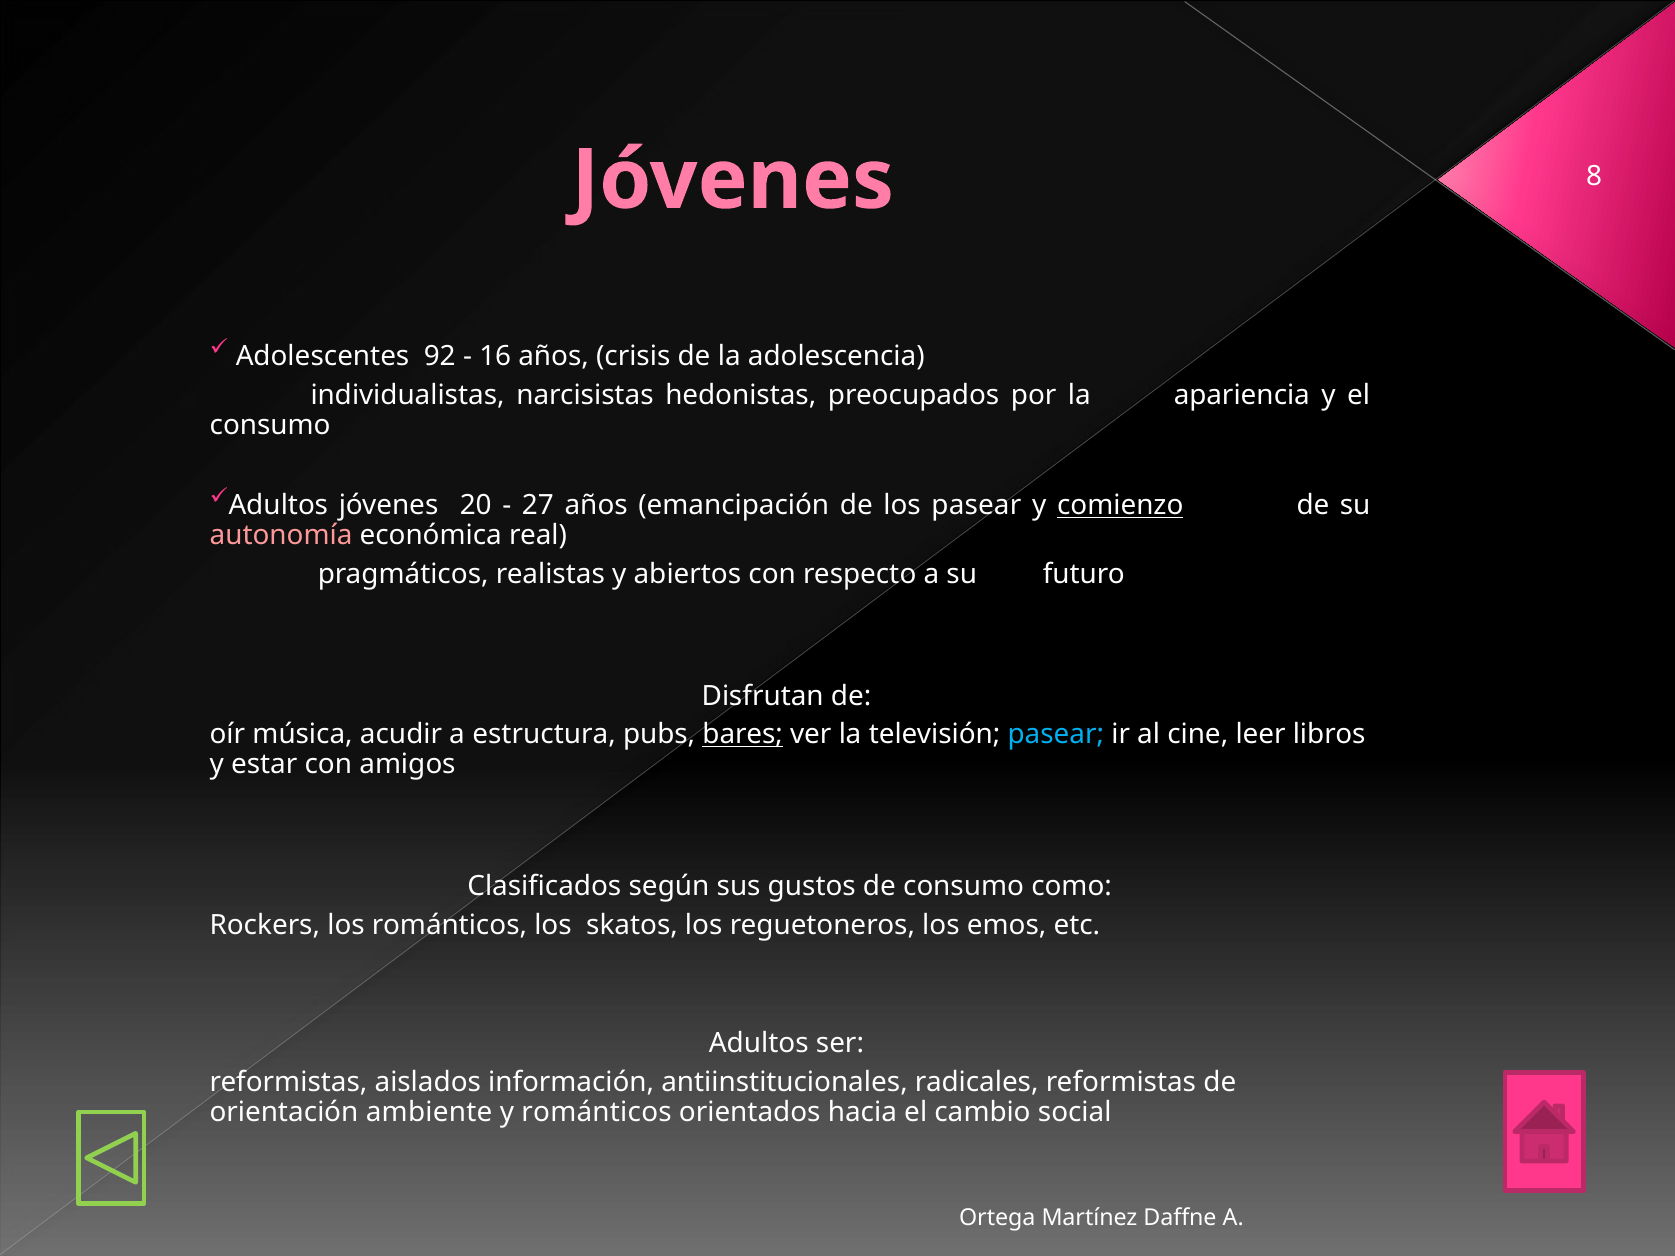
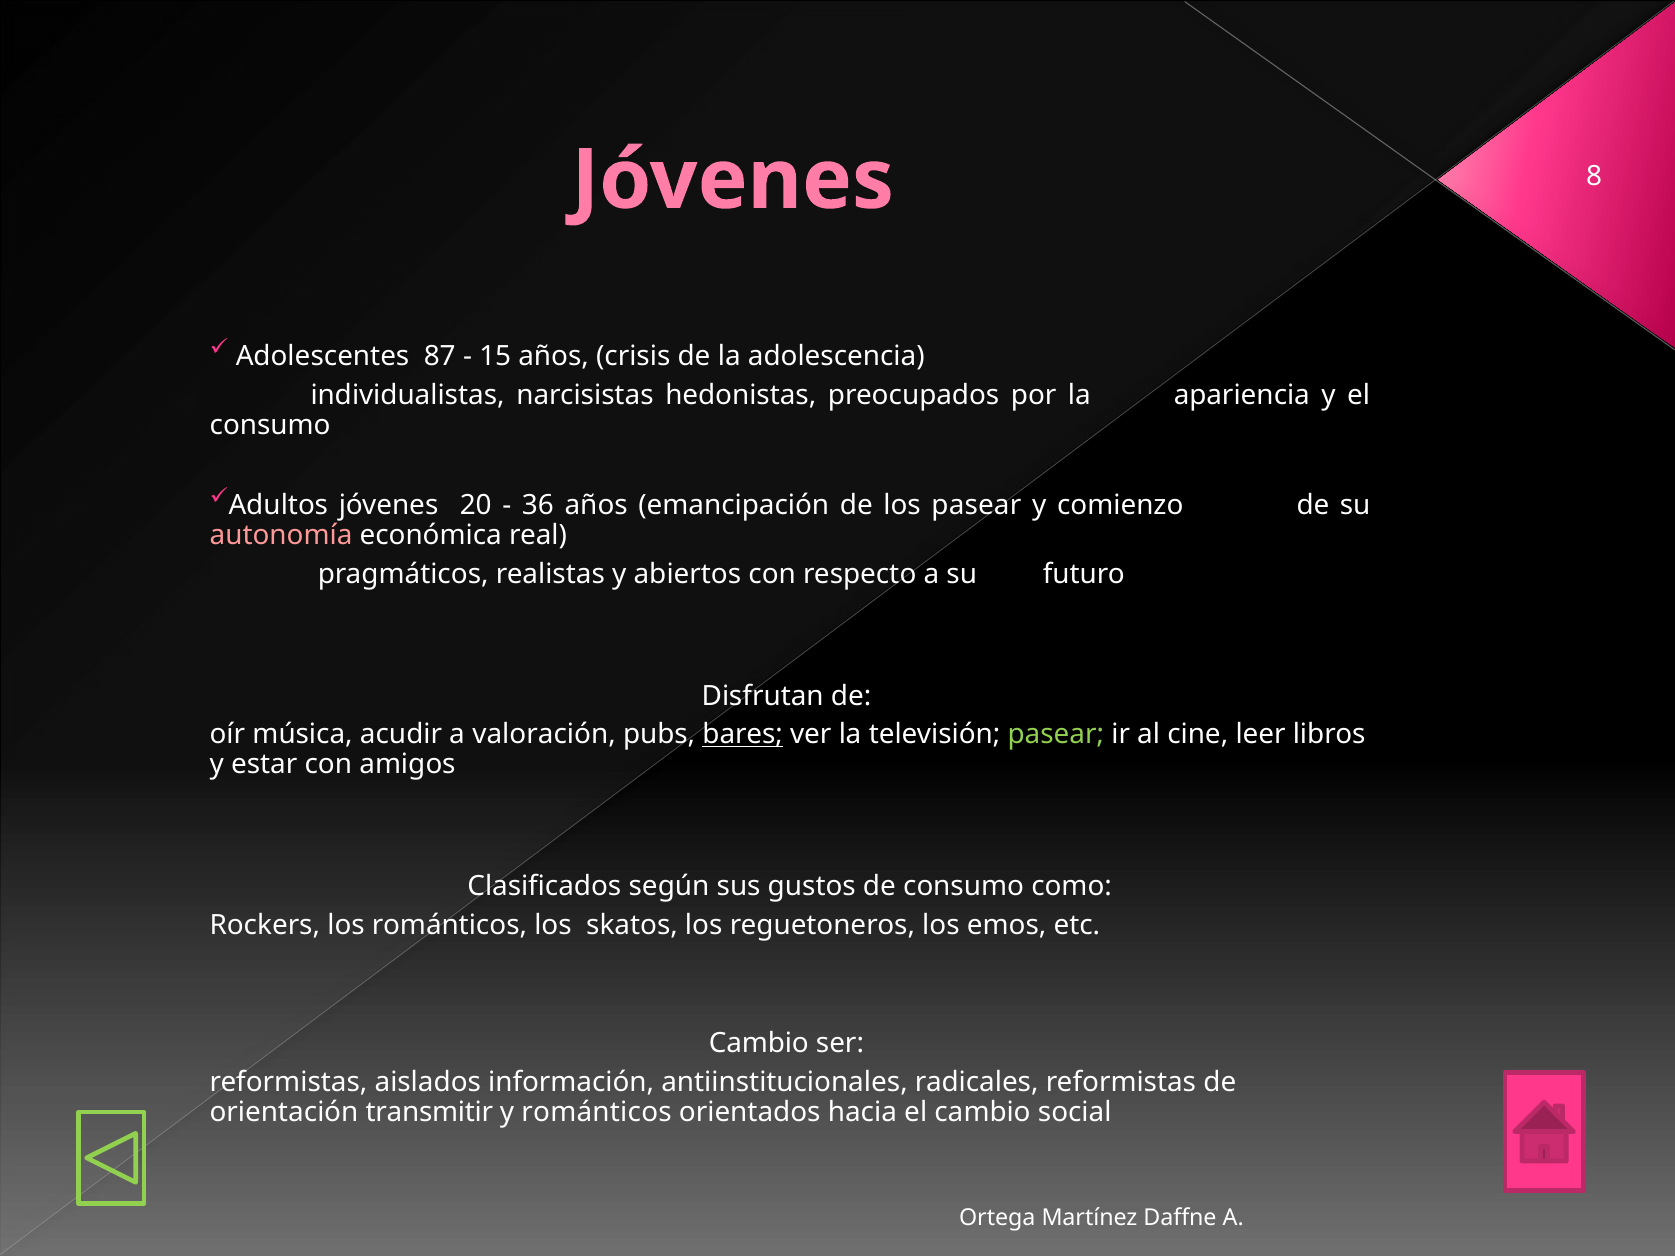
92: 92 -> 87
16: 16 -> 15
27: 27 -> 36
comienzo underline: present -> none
estructura: estructura -> valoración
pasear at (1056, 735) colour: light blue -> light green
Adultos at (759, 1044): Adultos -> Cambio
ambiente: ambiente -> transmitir
